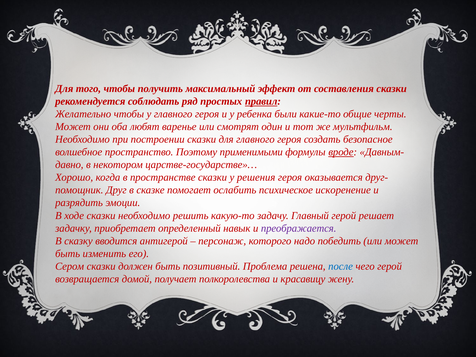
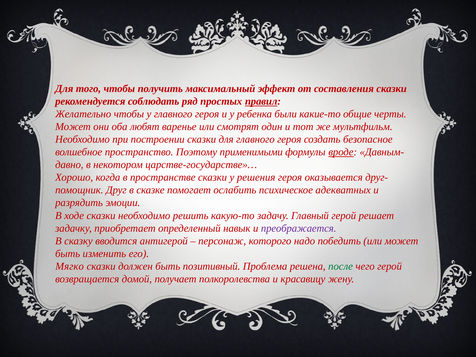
искоренение: искоренение -> адекватных
Сером: Сером -> Мягко
после colour: blue -> green
